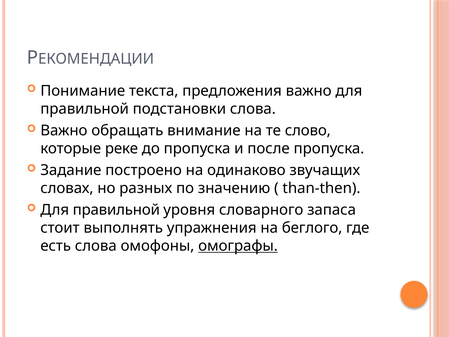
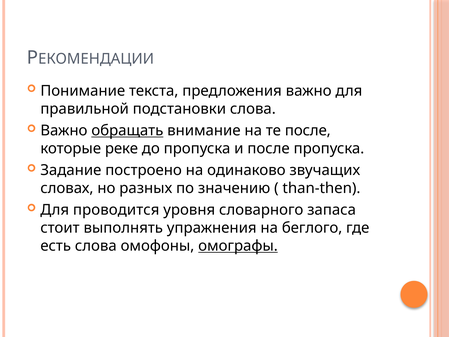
обращать underline: none -> present
те слово: слово -> после
правильной at (116, 210): правильной -> проводится
